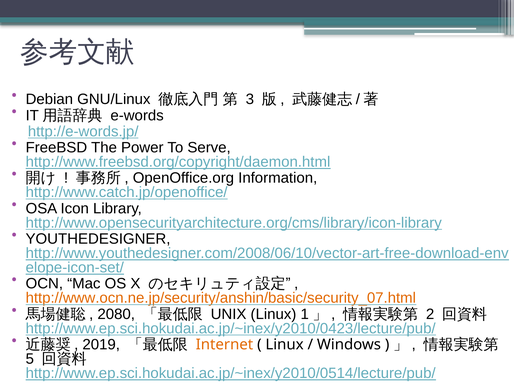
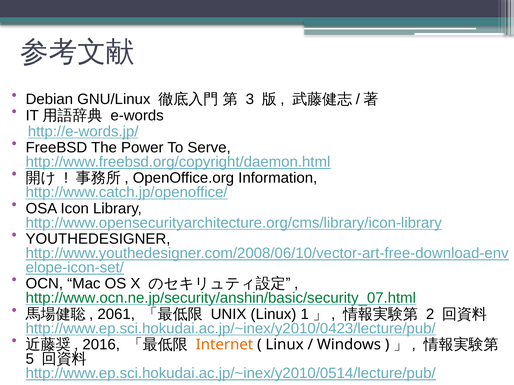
http://www.ocn.ne.jp/security/anshin/basic/security_07.html colour: orange -> green
2080: 2080 -> 2061
2019: 2019 -> 2016
